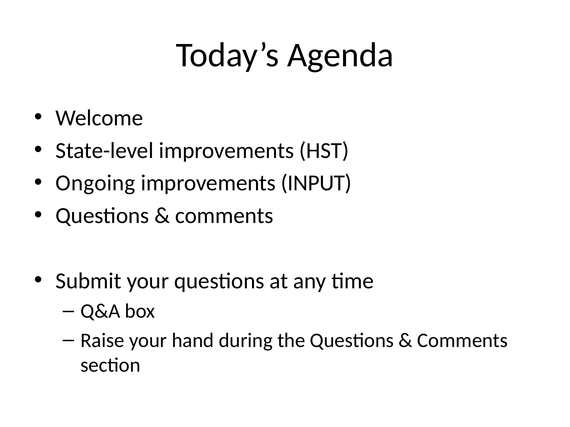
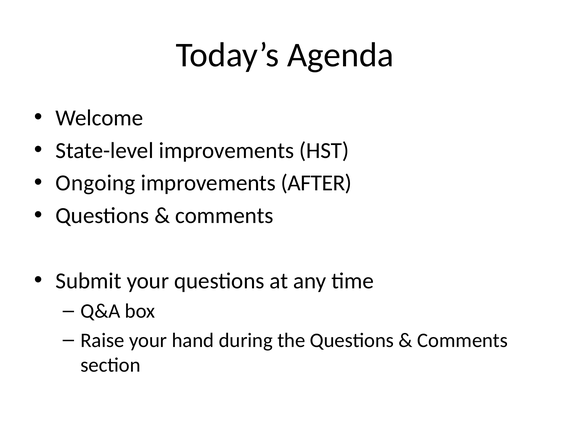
INPUT: INPUT -> AFTER
